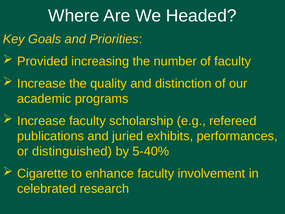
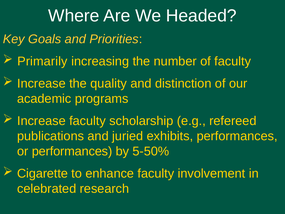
Provided: Provided -> Primarily
or distinguished: distinguished -> performances
5-40%: 5-40% -> 5-50%
